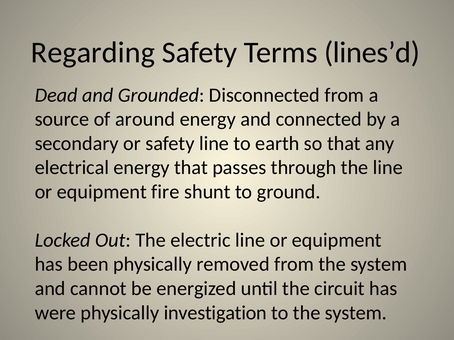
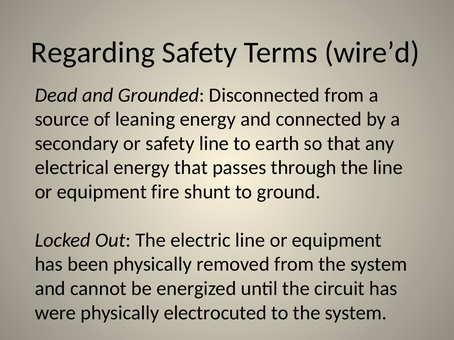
lines’d: lines’d -> wire’d
around: around -> leaning
investigation: investigation -> electrocuted
